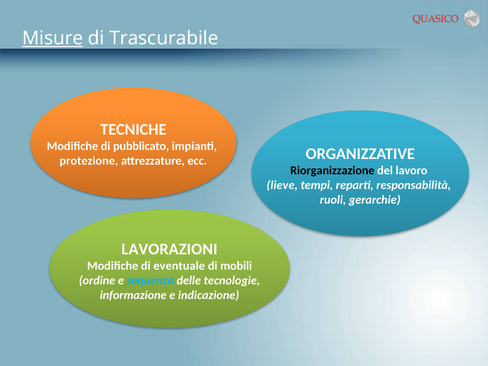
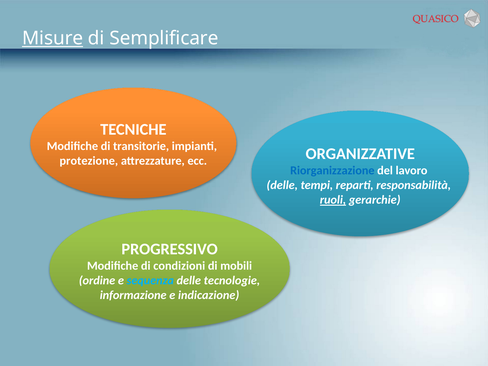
Trascurabile: Trascurabile -> Semplificare
pubblicato: pubblicato -> transitorie
Riorganizzazione colour: black -> blue
lieve at (282, 185): lieve -> delle
ruoli underline: none -> present
LAVORAZIONI: LAVORAZIONI -> PROGRESSIVO
eventuale: eventuale -> condizioni
